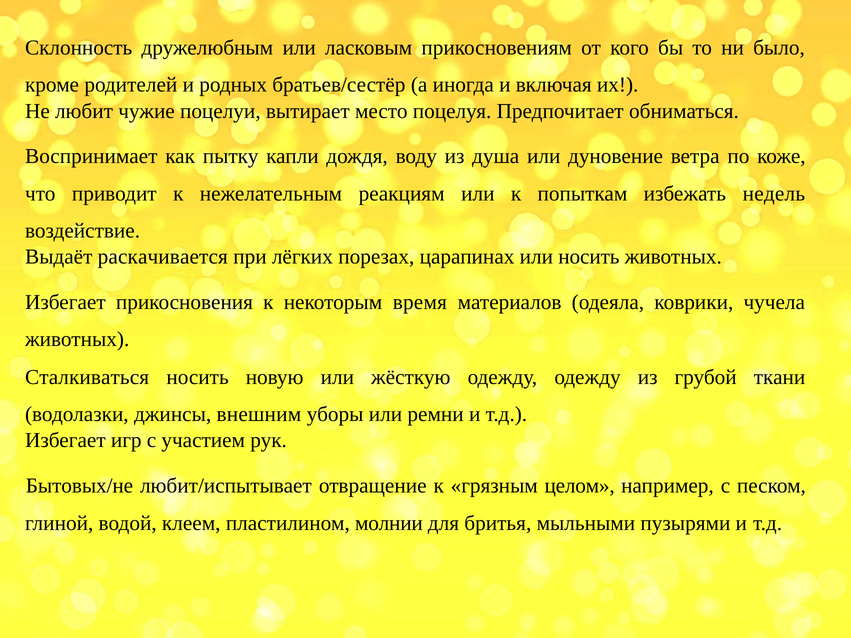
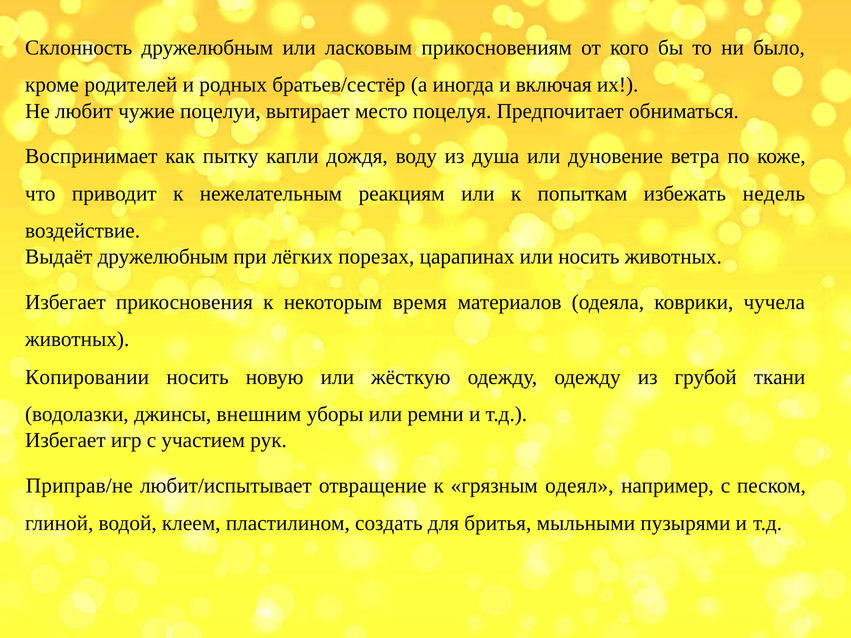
Выдаёт раскачивается: раскачивается -> дружелюбным
Сталкиваться: Сталкиваться -> Копировании
Бытовых/не: Бытовых/не -> Приправ/не
целом: целом -> одеял
молнии: молнии -> создать
